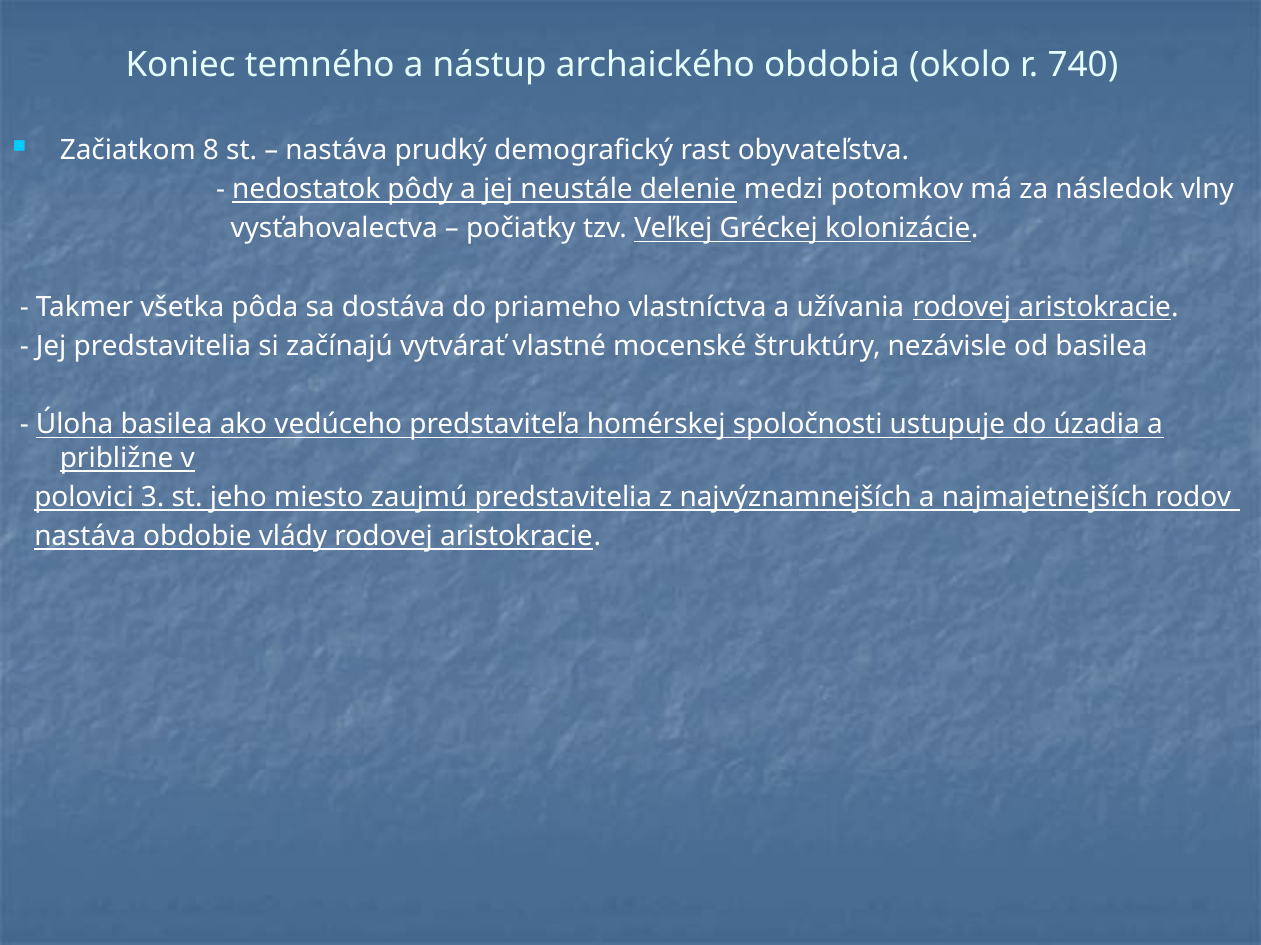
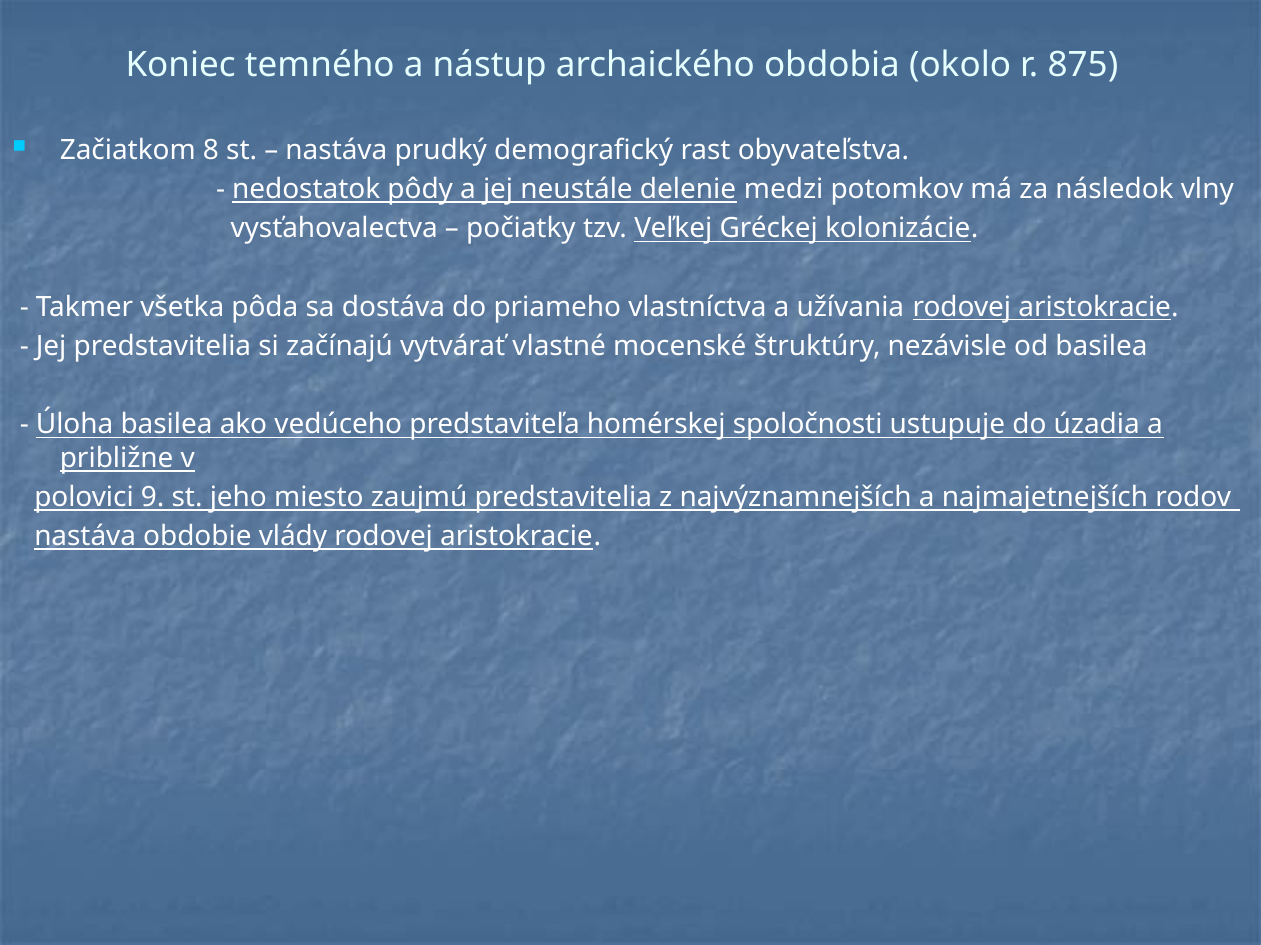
740: 740 -> 875
3: 3 -> 9
